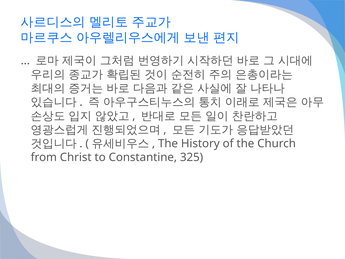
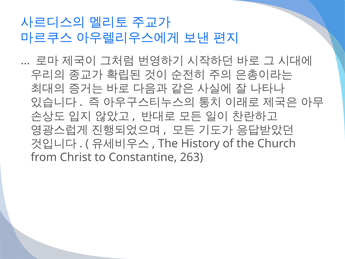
325: 325 -> 263
